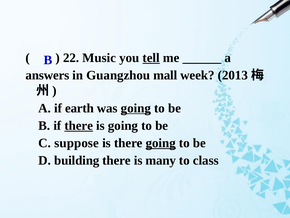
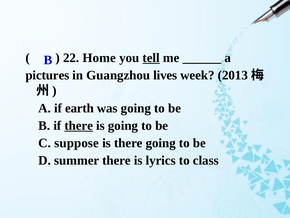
Music: Music -> Home
answers: answers -> pictures
mall: mall -> lives
going at (136, 108) underline: present -> none
going at (161, 143) underline: present -> none
building: building -> summer
many: many -> lyrics
